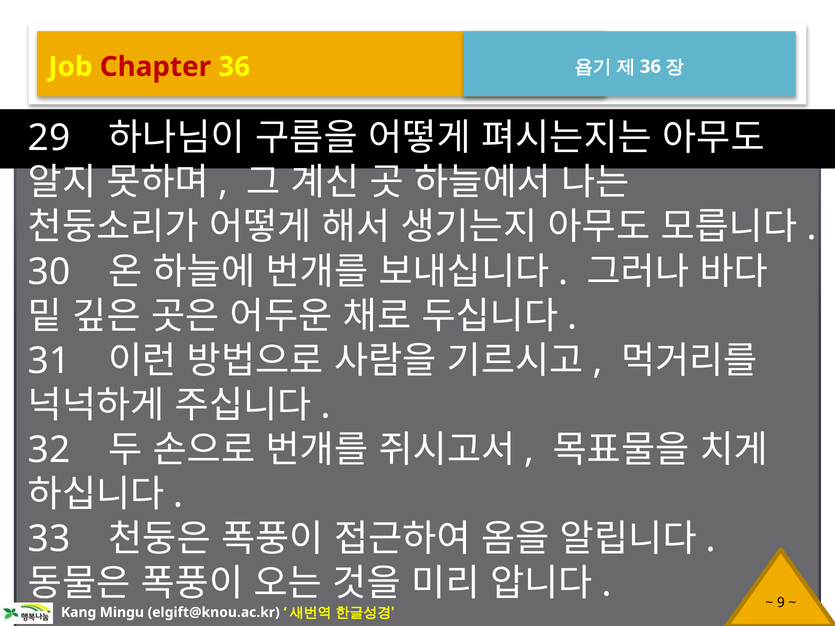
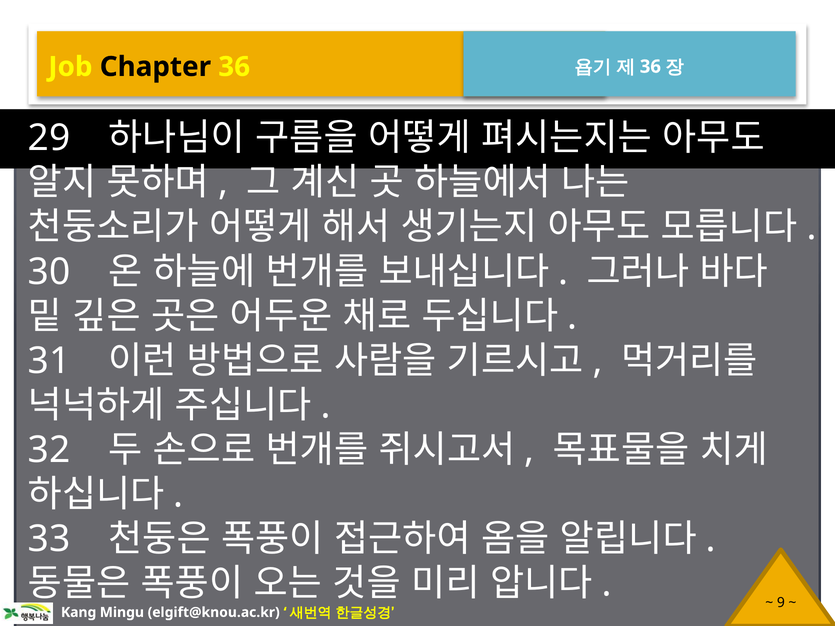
Chapter colour: red -> black
